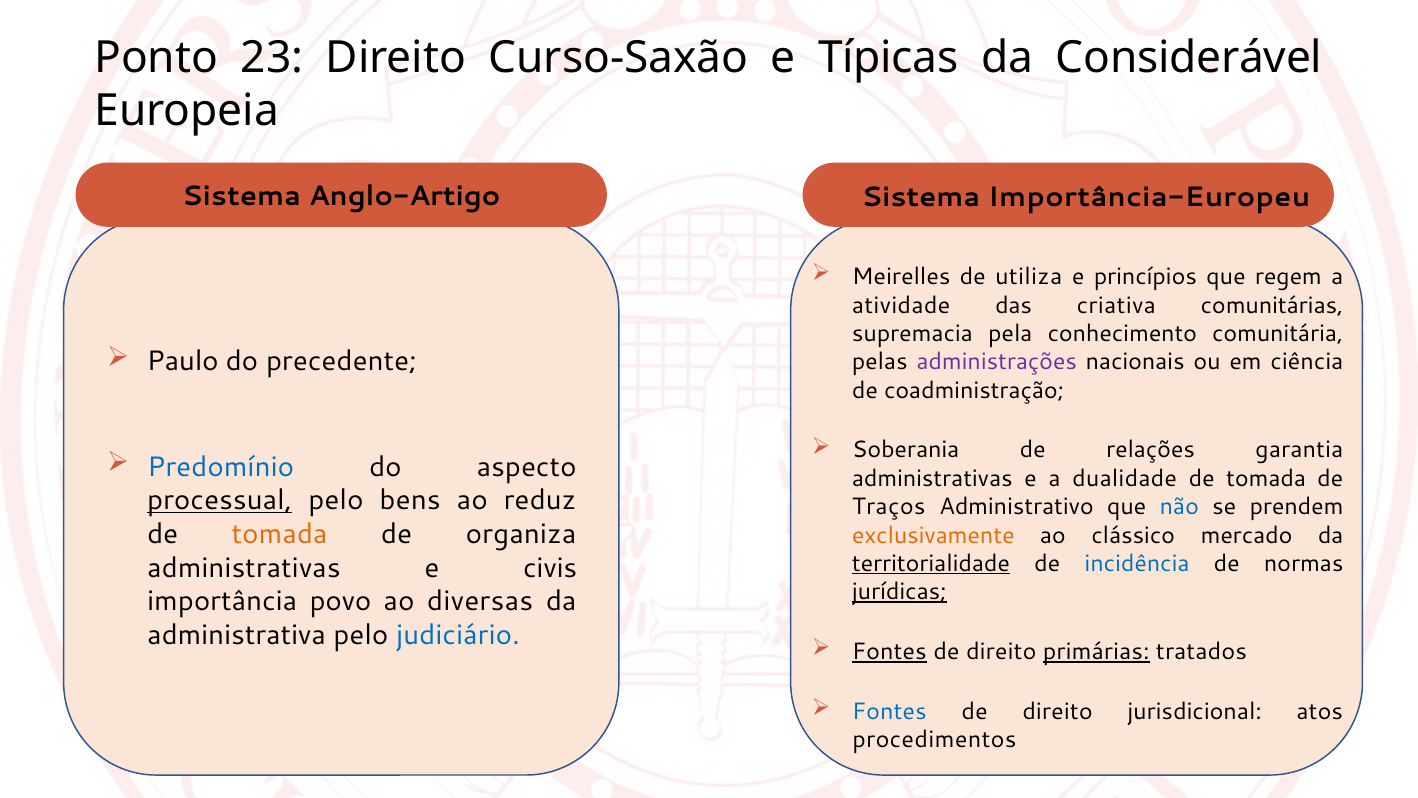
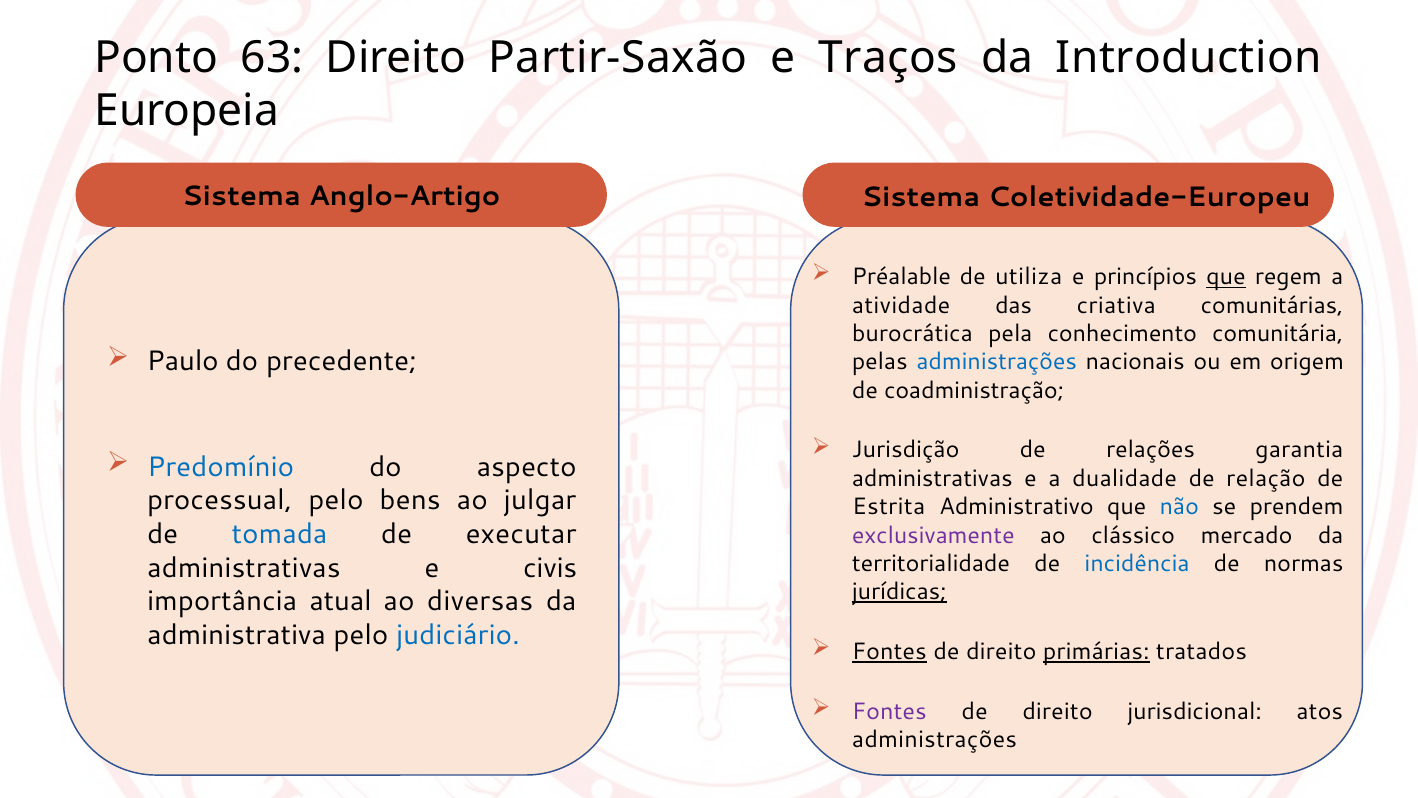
23: 23 -> 63
Curso-Saxão: Curso-Saxão -> Partir-Saxão
Típicas: Típicas -> Traços
Considerável: Considerável -> Introduction
Importância-Europeu: Importância-Europeu -> Coletividade-Europeu
Meirelles: Meirelles -> Préalable
que at (1226, 277) underline: none -> present
supremacia: supremacia -> burocrática
administrações at (997, 362) colour: purple -> blue
ciência: ciência -> origem
Soberania: Soberania -> Jurisdição
tomada at (1266, 478): tomada -> relação
processual underline: present -> none
reduz: reduz -> julgar
Traços: Traços -> Estrita
tomada at (280, 534) colour: orange -> blue
organiza: organiza -> executar
exclusivamente colour: orange -> purple
territorialidade underline: present -> none
povo: povo -> atual
Fontes at (889, 711) colour: blue -> purple
procedimentos at (934, 739): procedimentos -> administrações
